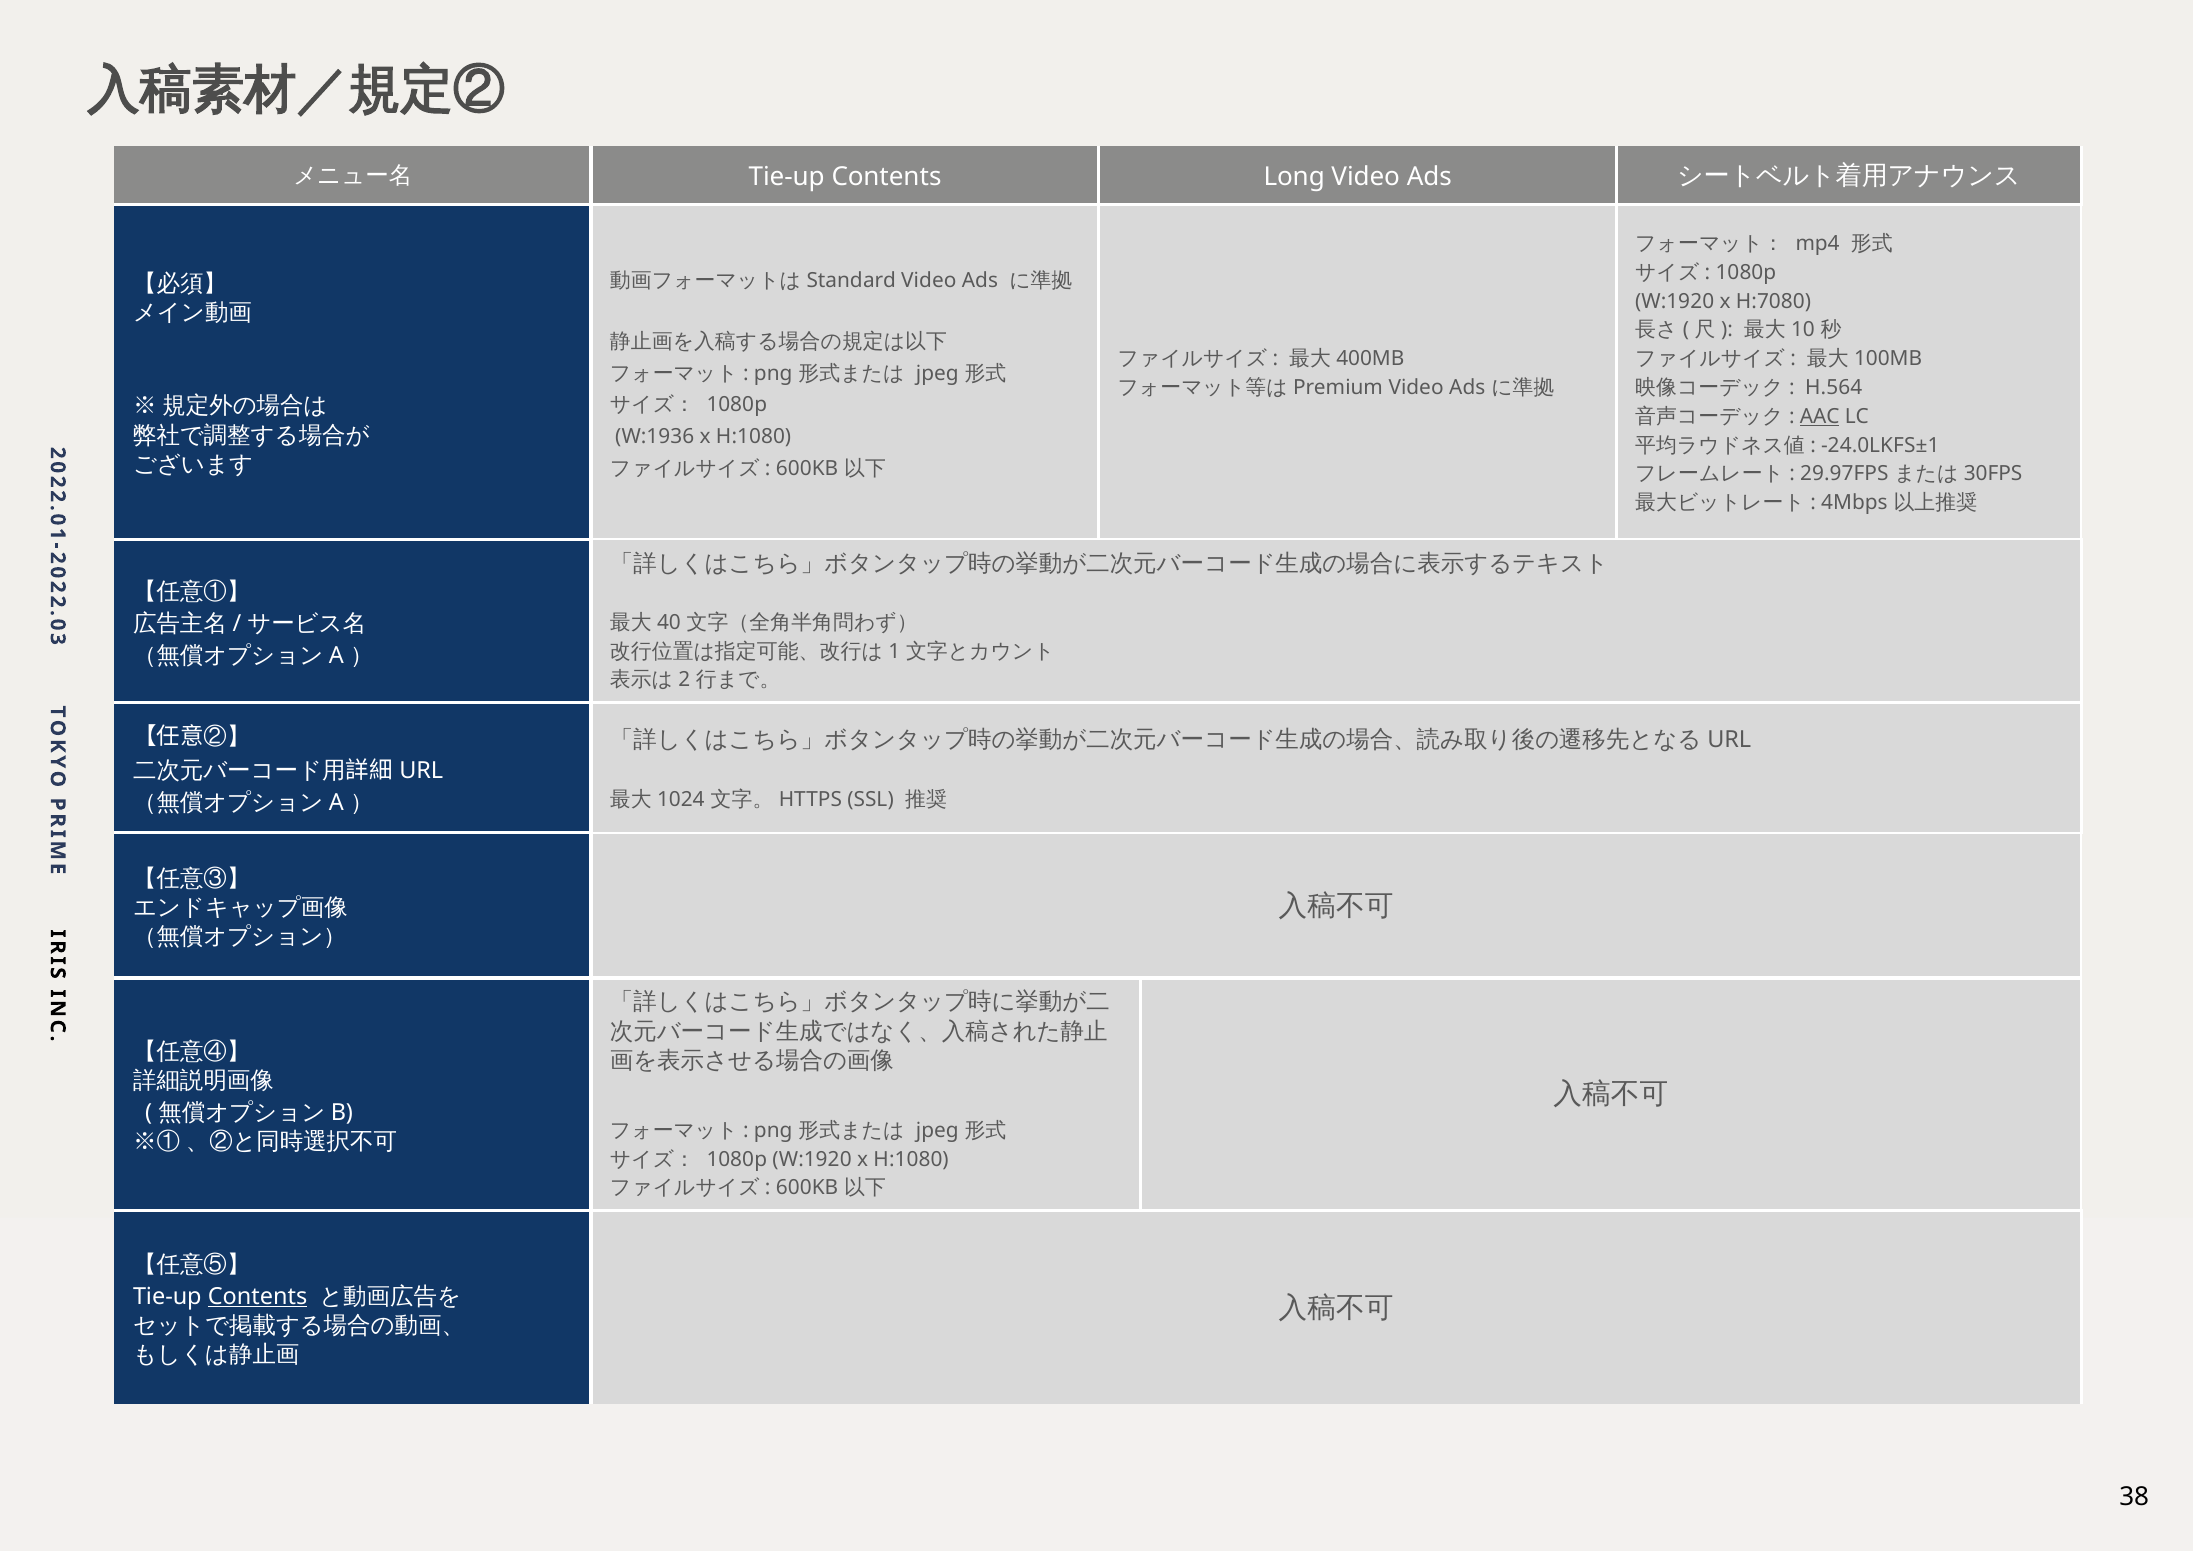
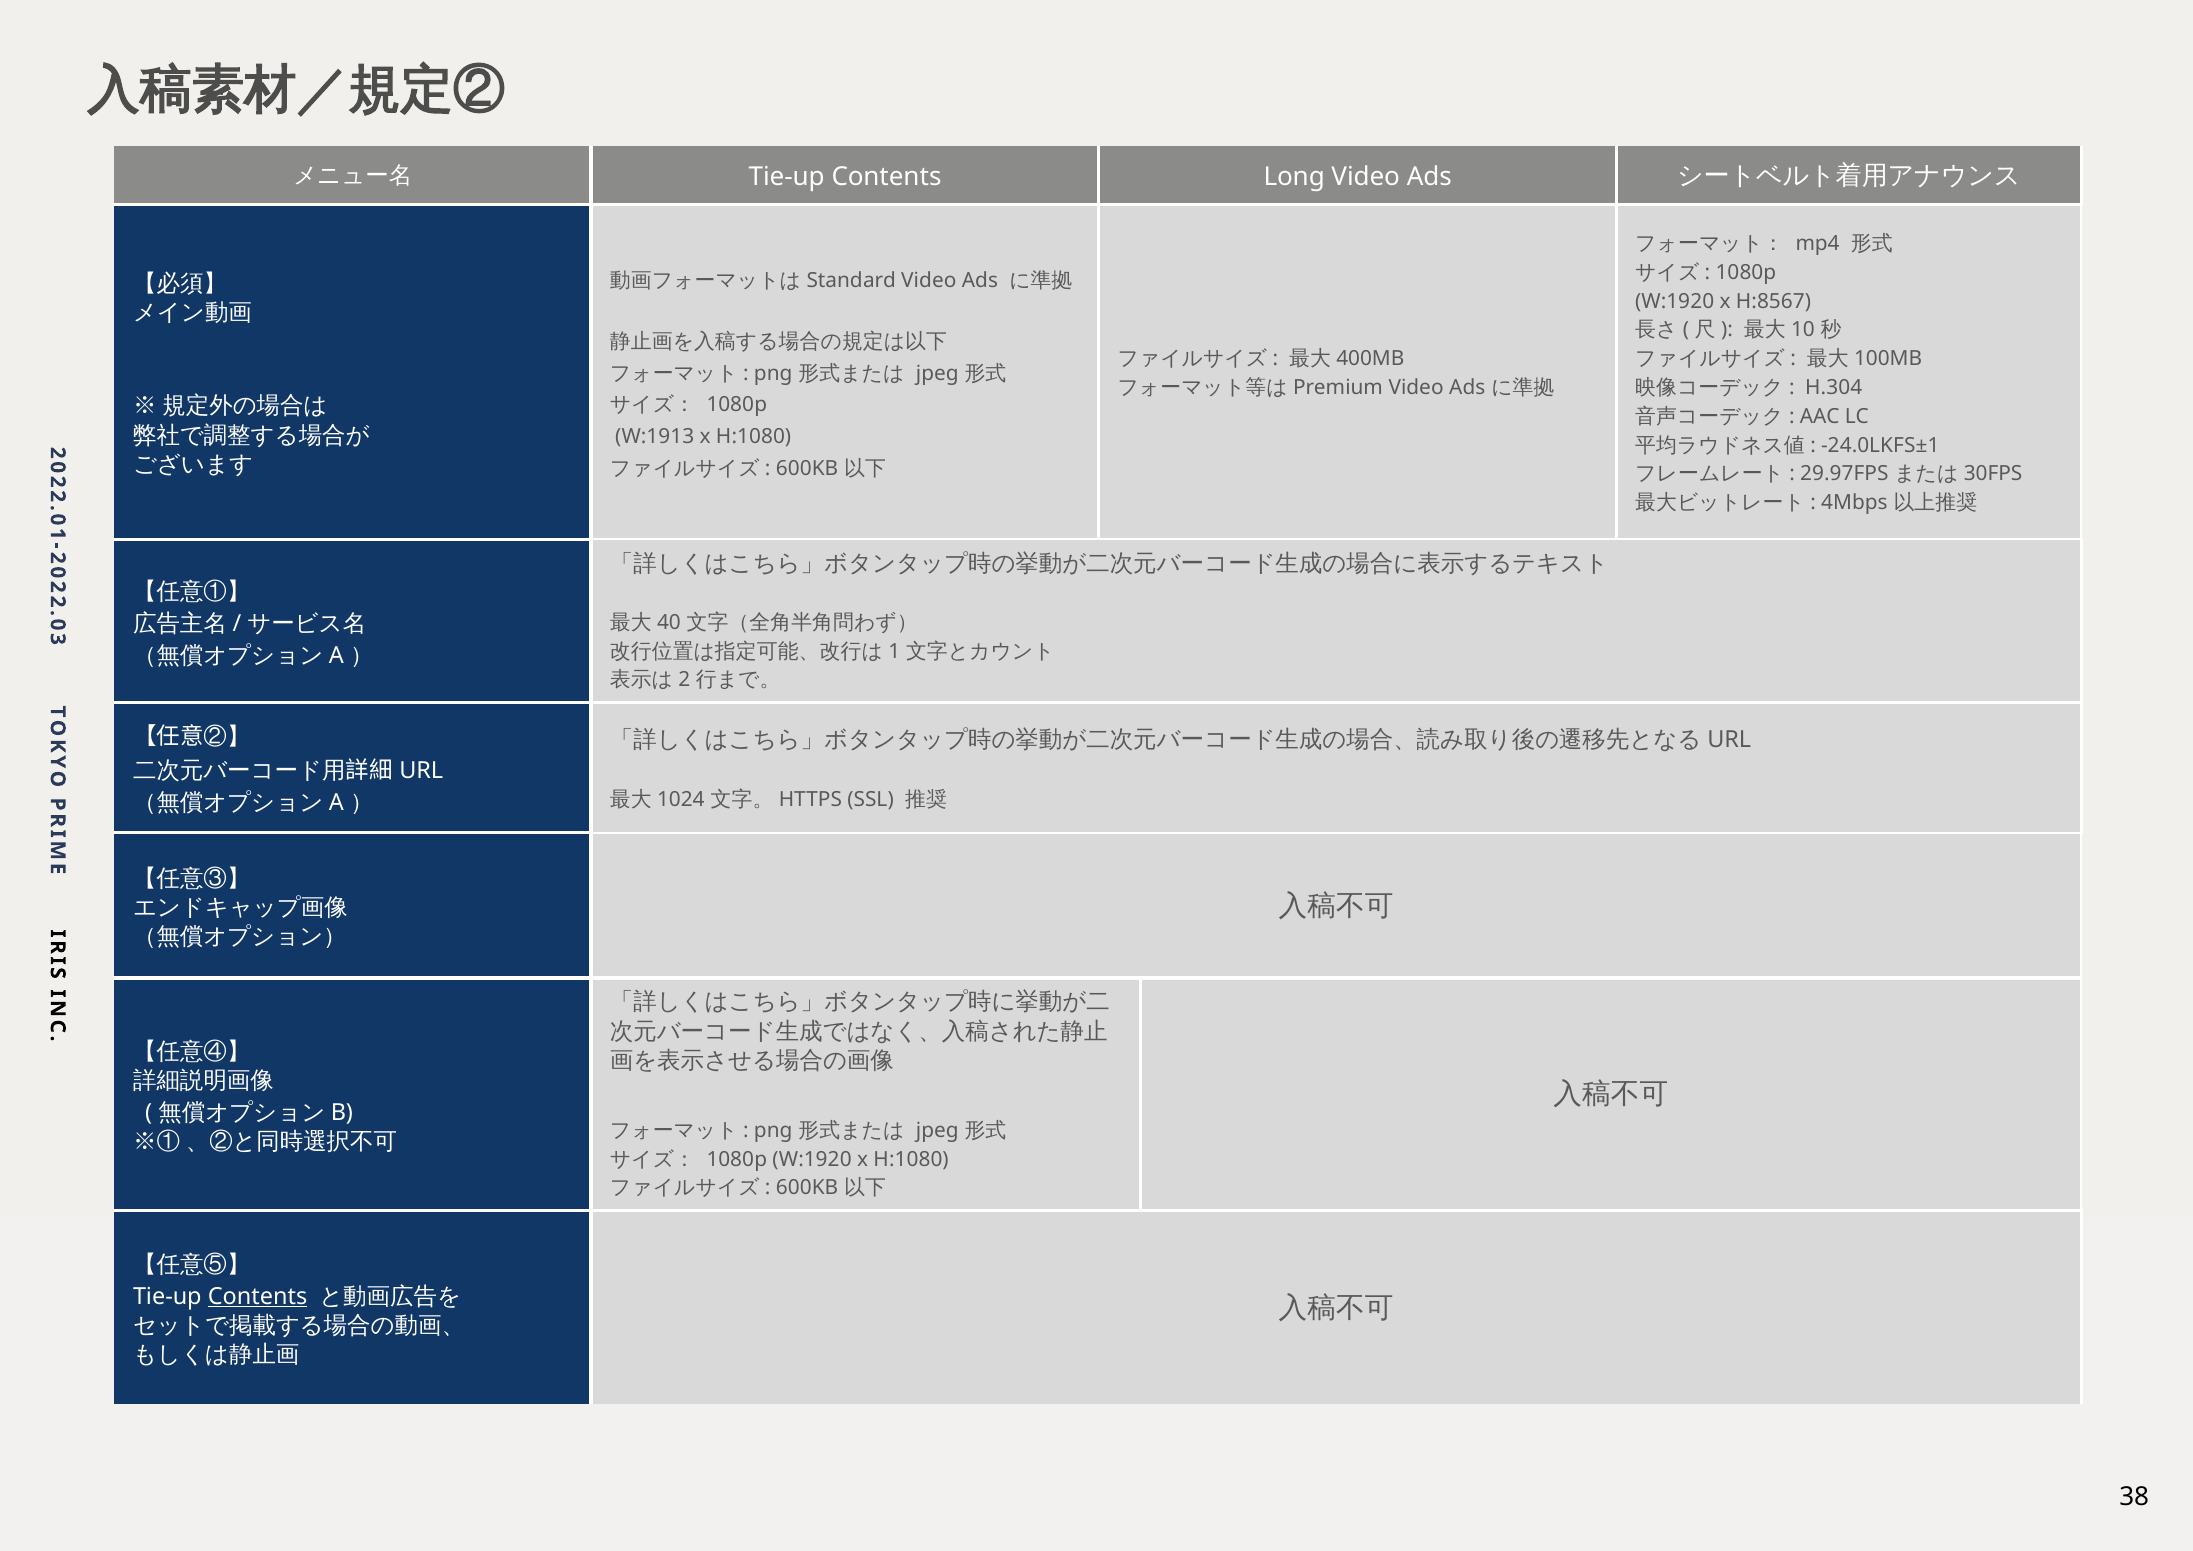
H:7080: H:7080 -> H:8567
H.564: H.564 -> H.304
AAC underline: present -> none
W:1936: W:1936 -> W:1913
